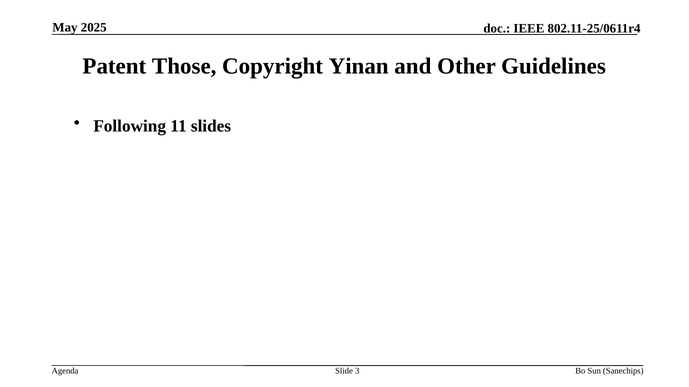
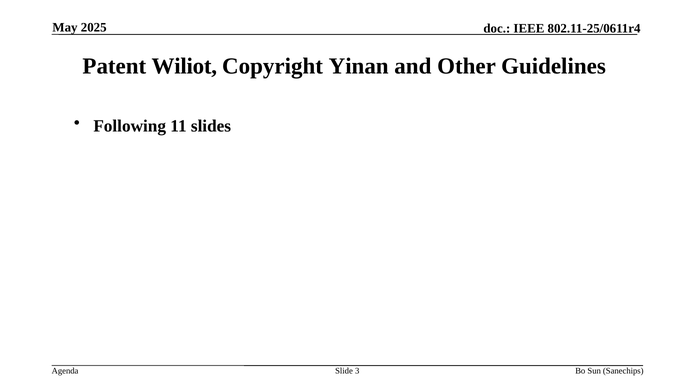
Those: Those -> Wiliot
